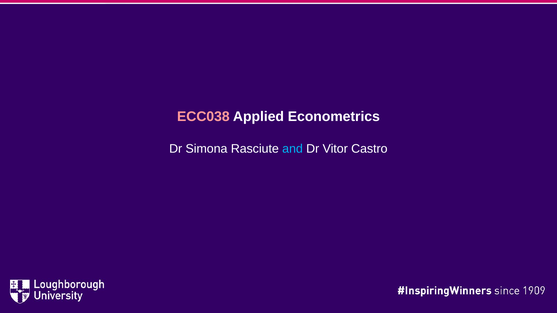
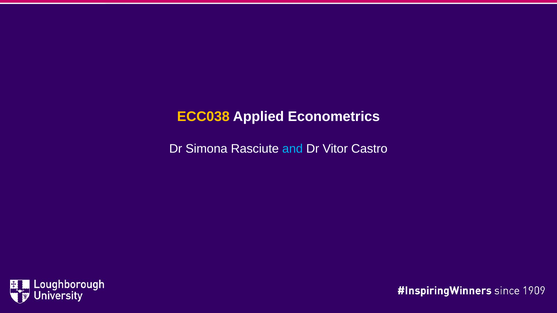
ECC038 colour: pink -> yellow
